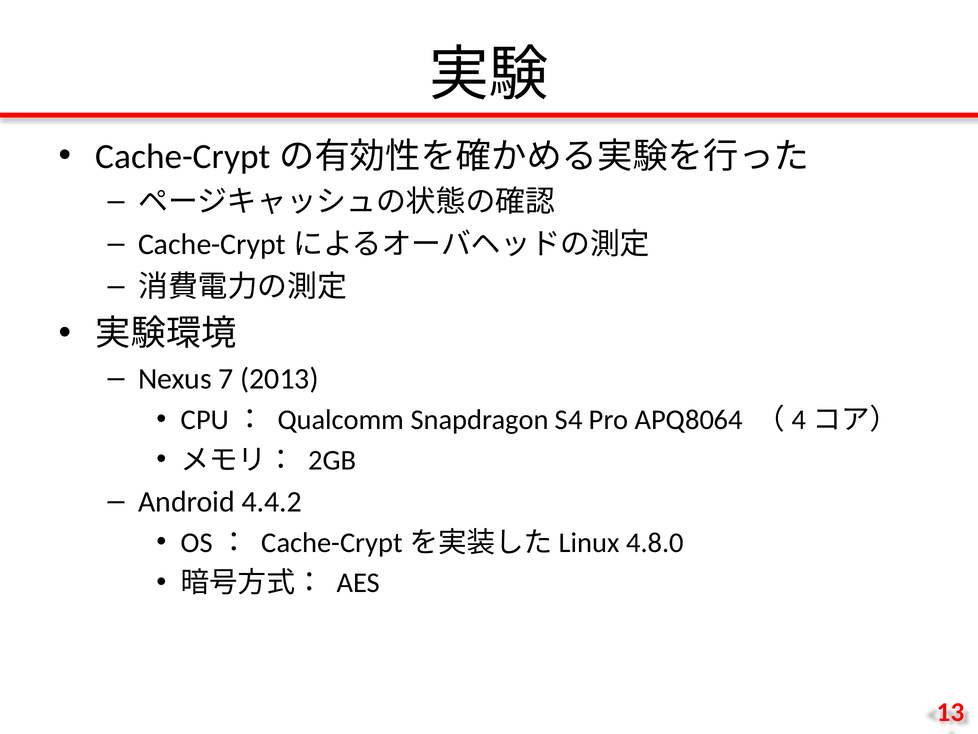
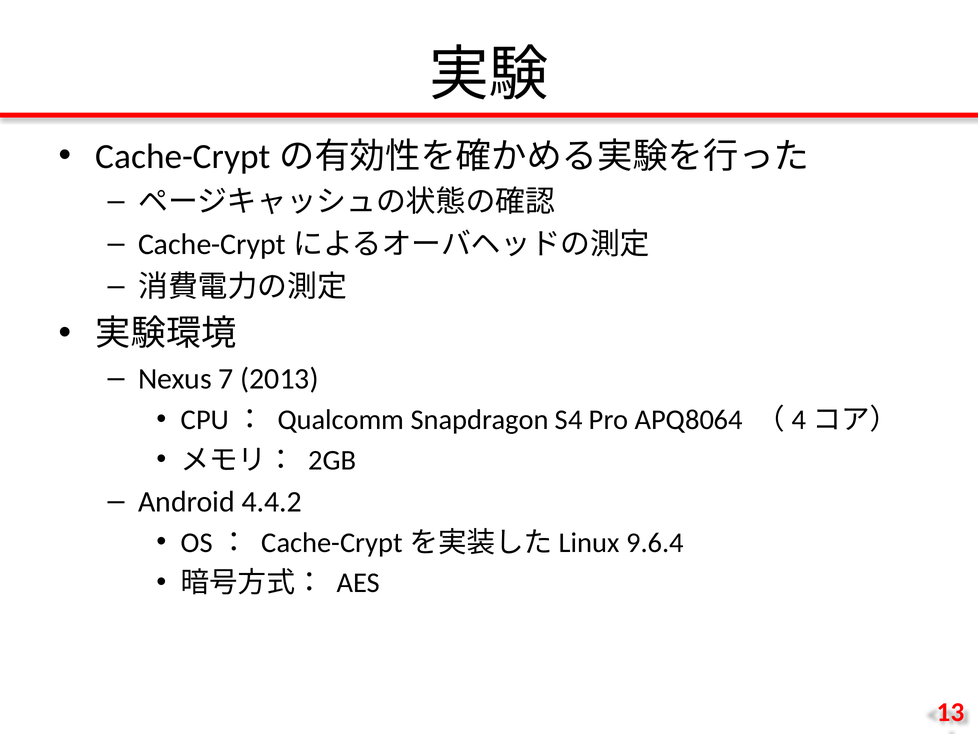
4.8.0: 4.8.0 -> 9.6.4
